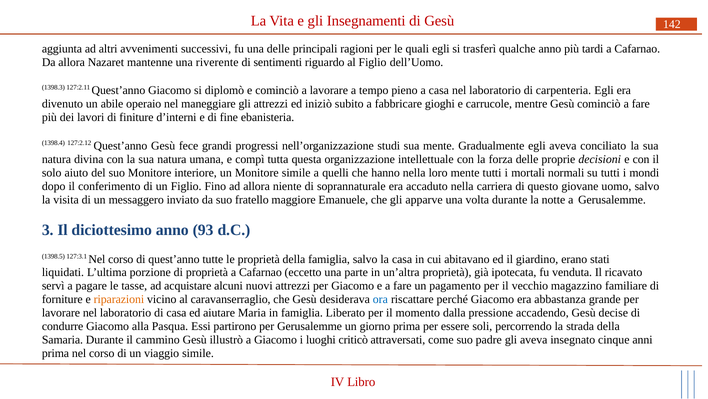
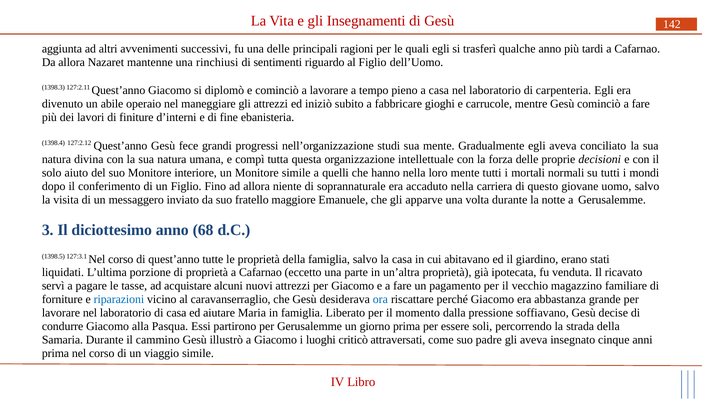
riverente: riverente -> rinchiusi
93: 93 -> 68
riparazioni colour: orange -> blue
accadendo: accadendo -> soffiavano
